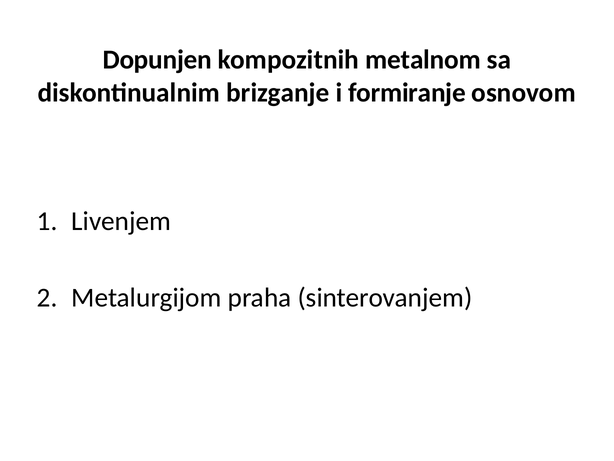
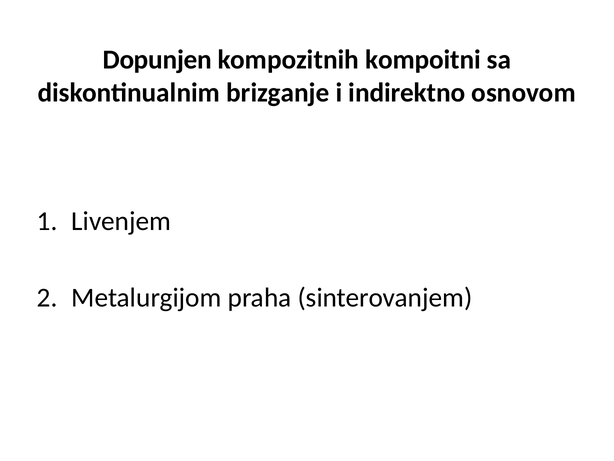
metalnom: metalnom -> kompoitni
formiranje: formiranje -> indirektno
